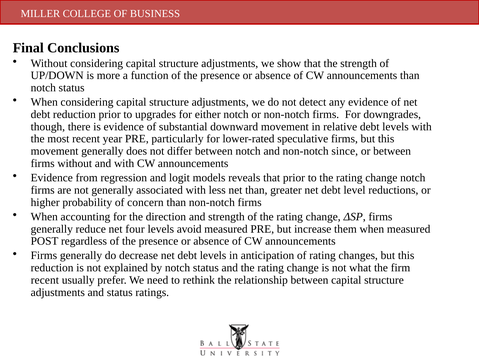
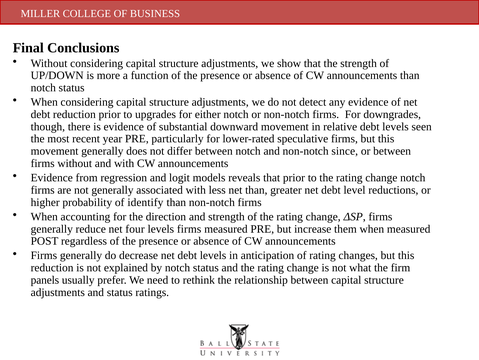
levels with: with -> seen
concern: concern -> identify
levels avoid: avoid -> firms
recent at (45, 279): recent -> panels
